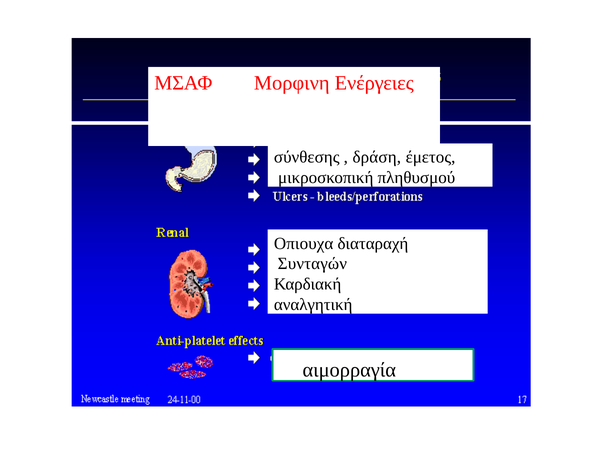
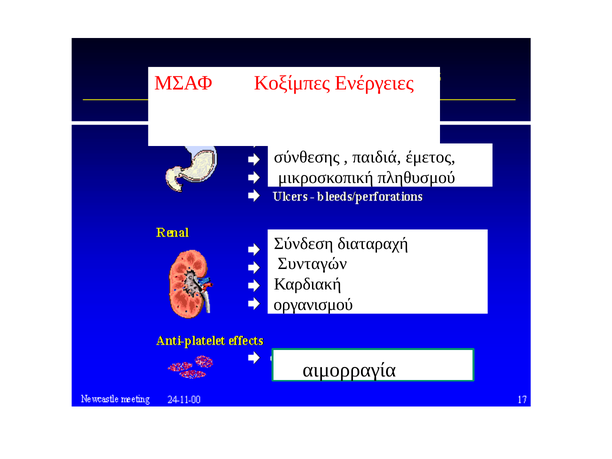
Μορφινη: Μορφινη -> Κοξίμπες
δράση: δράση -> παιδιά
Οπιουχα: Οπιουχα -> Σύνδεση
αναλγητική: αναλγητική -> οργανισμού
